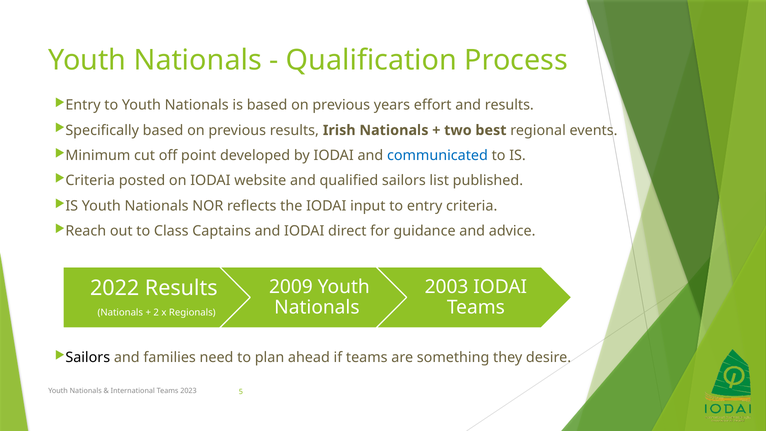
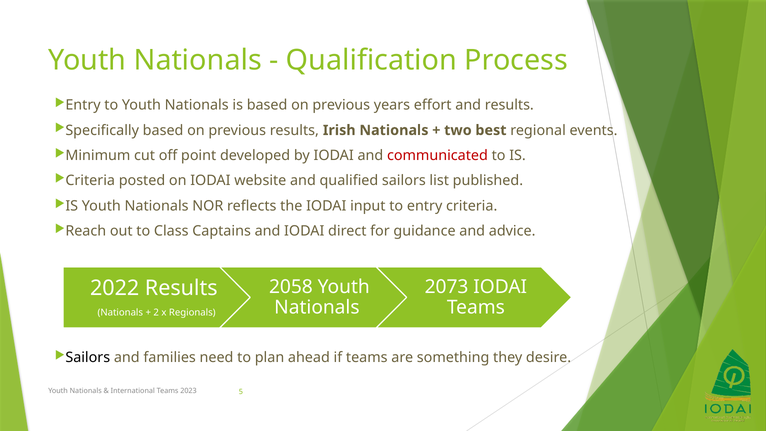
communicated colour: blue -> red
2009: 2009 -> 2058
2003: 2003 -> 2073
